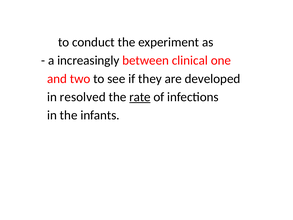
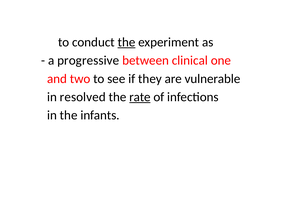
the at (127, 42) underline: none -> present
increasingly: increasingly -> progressive
developed: developed -> vulnerable
